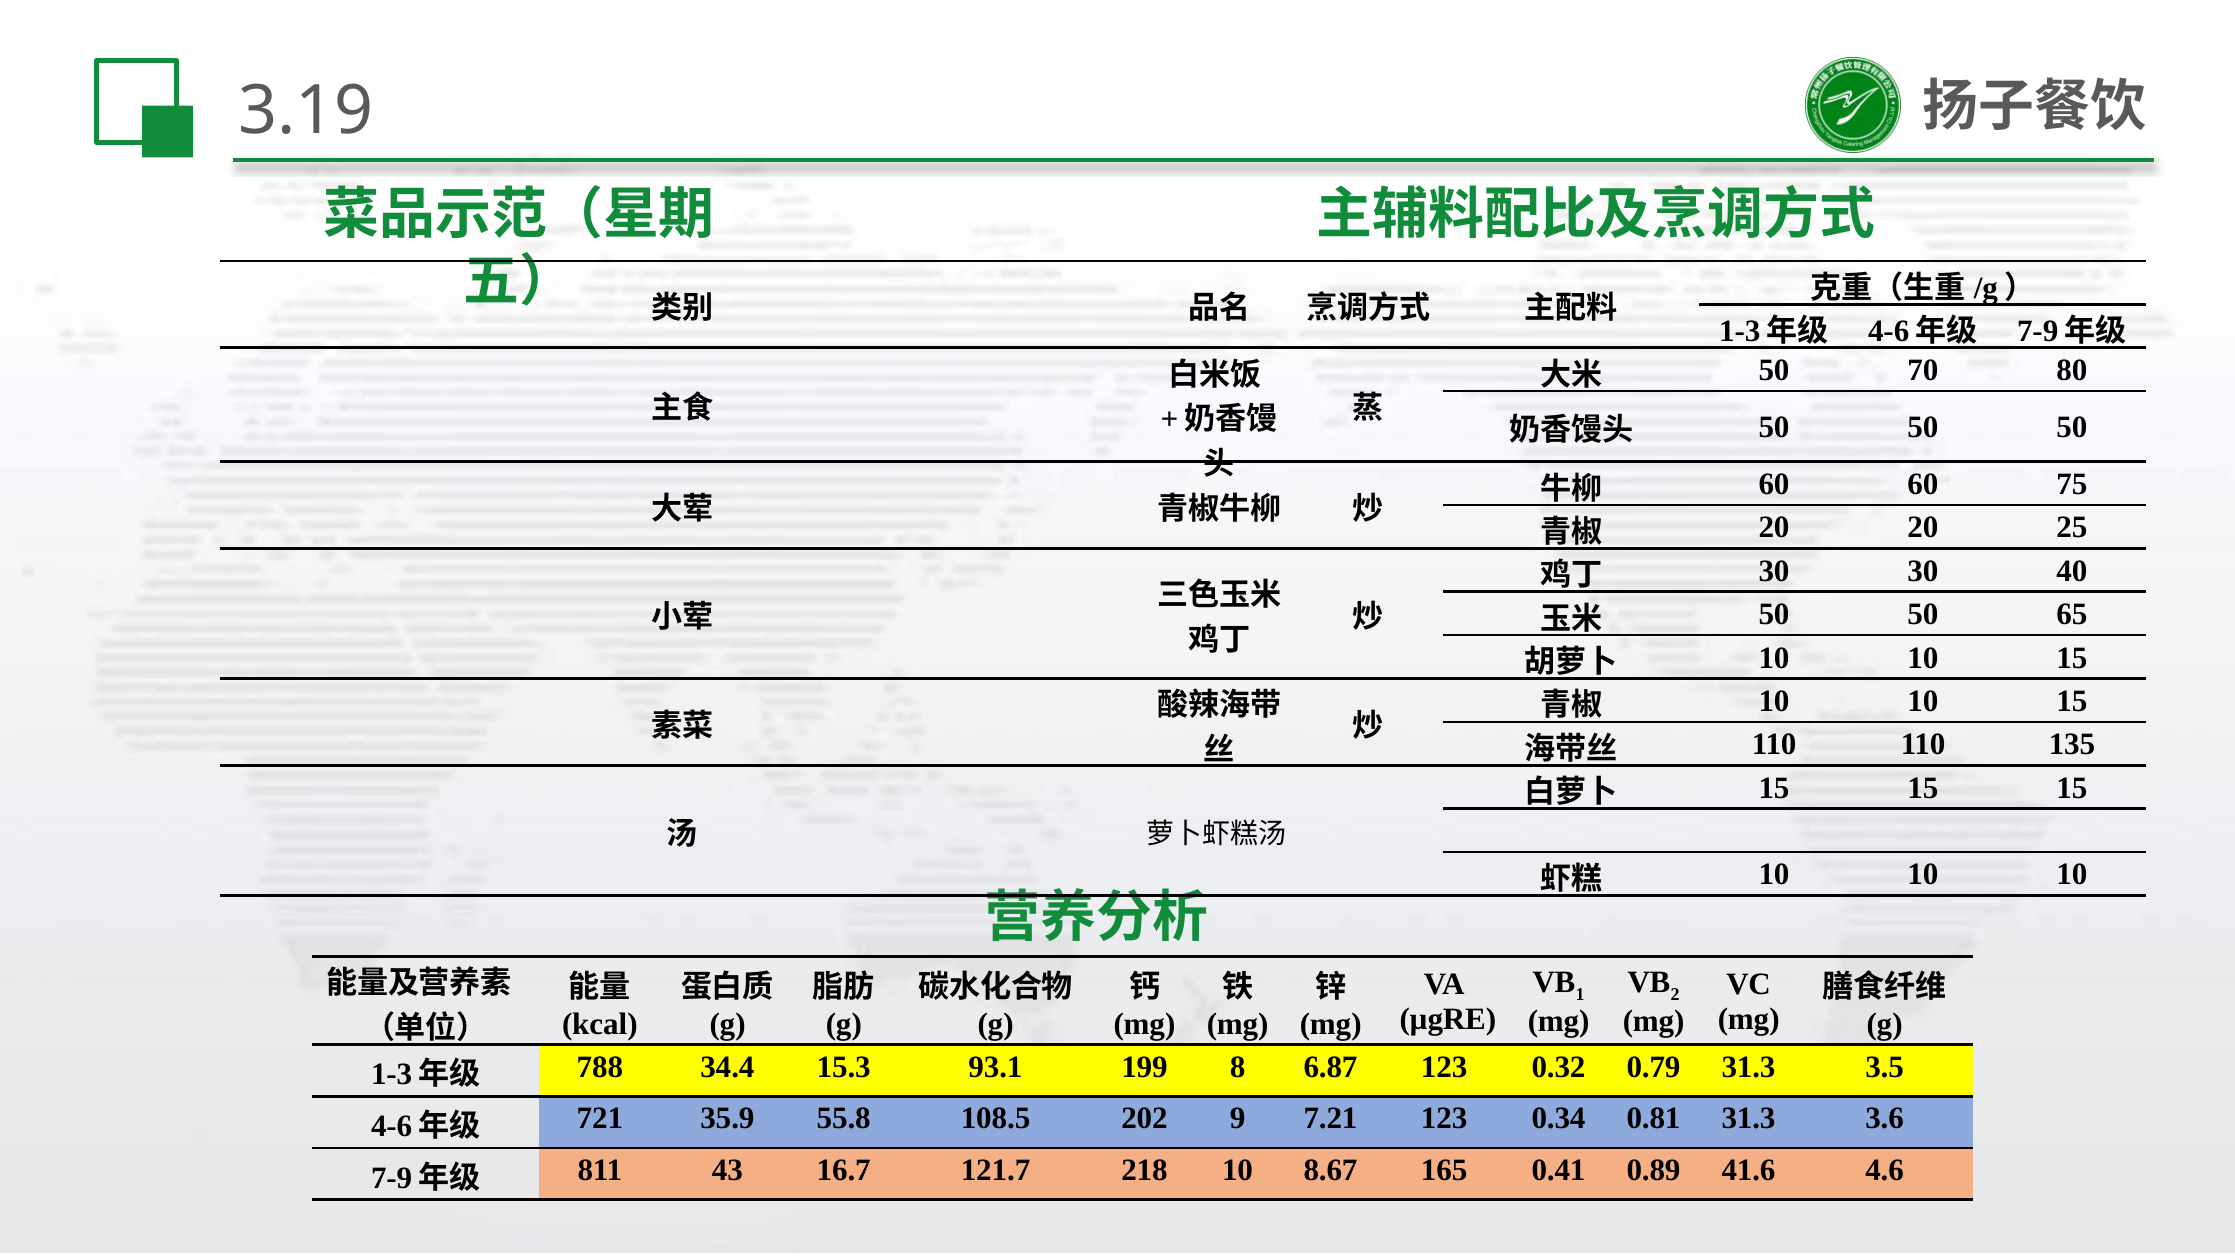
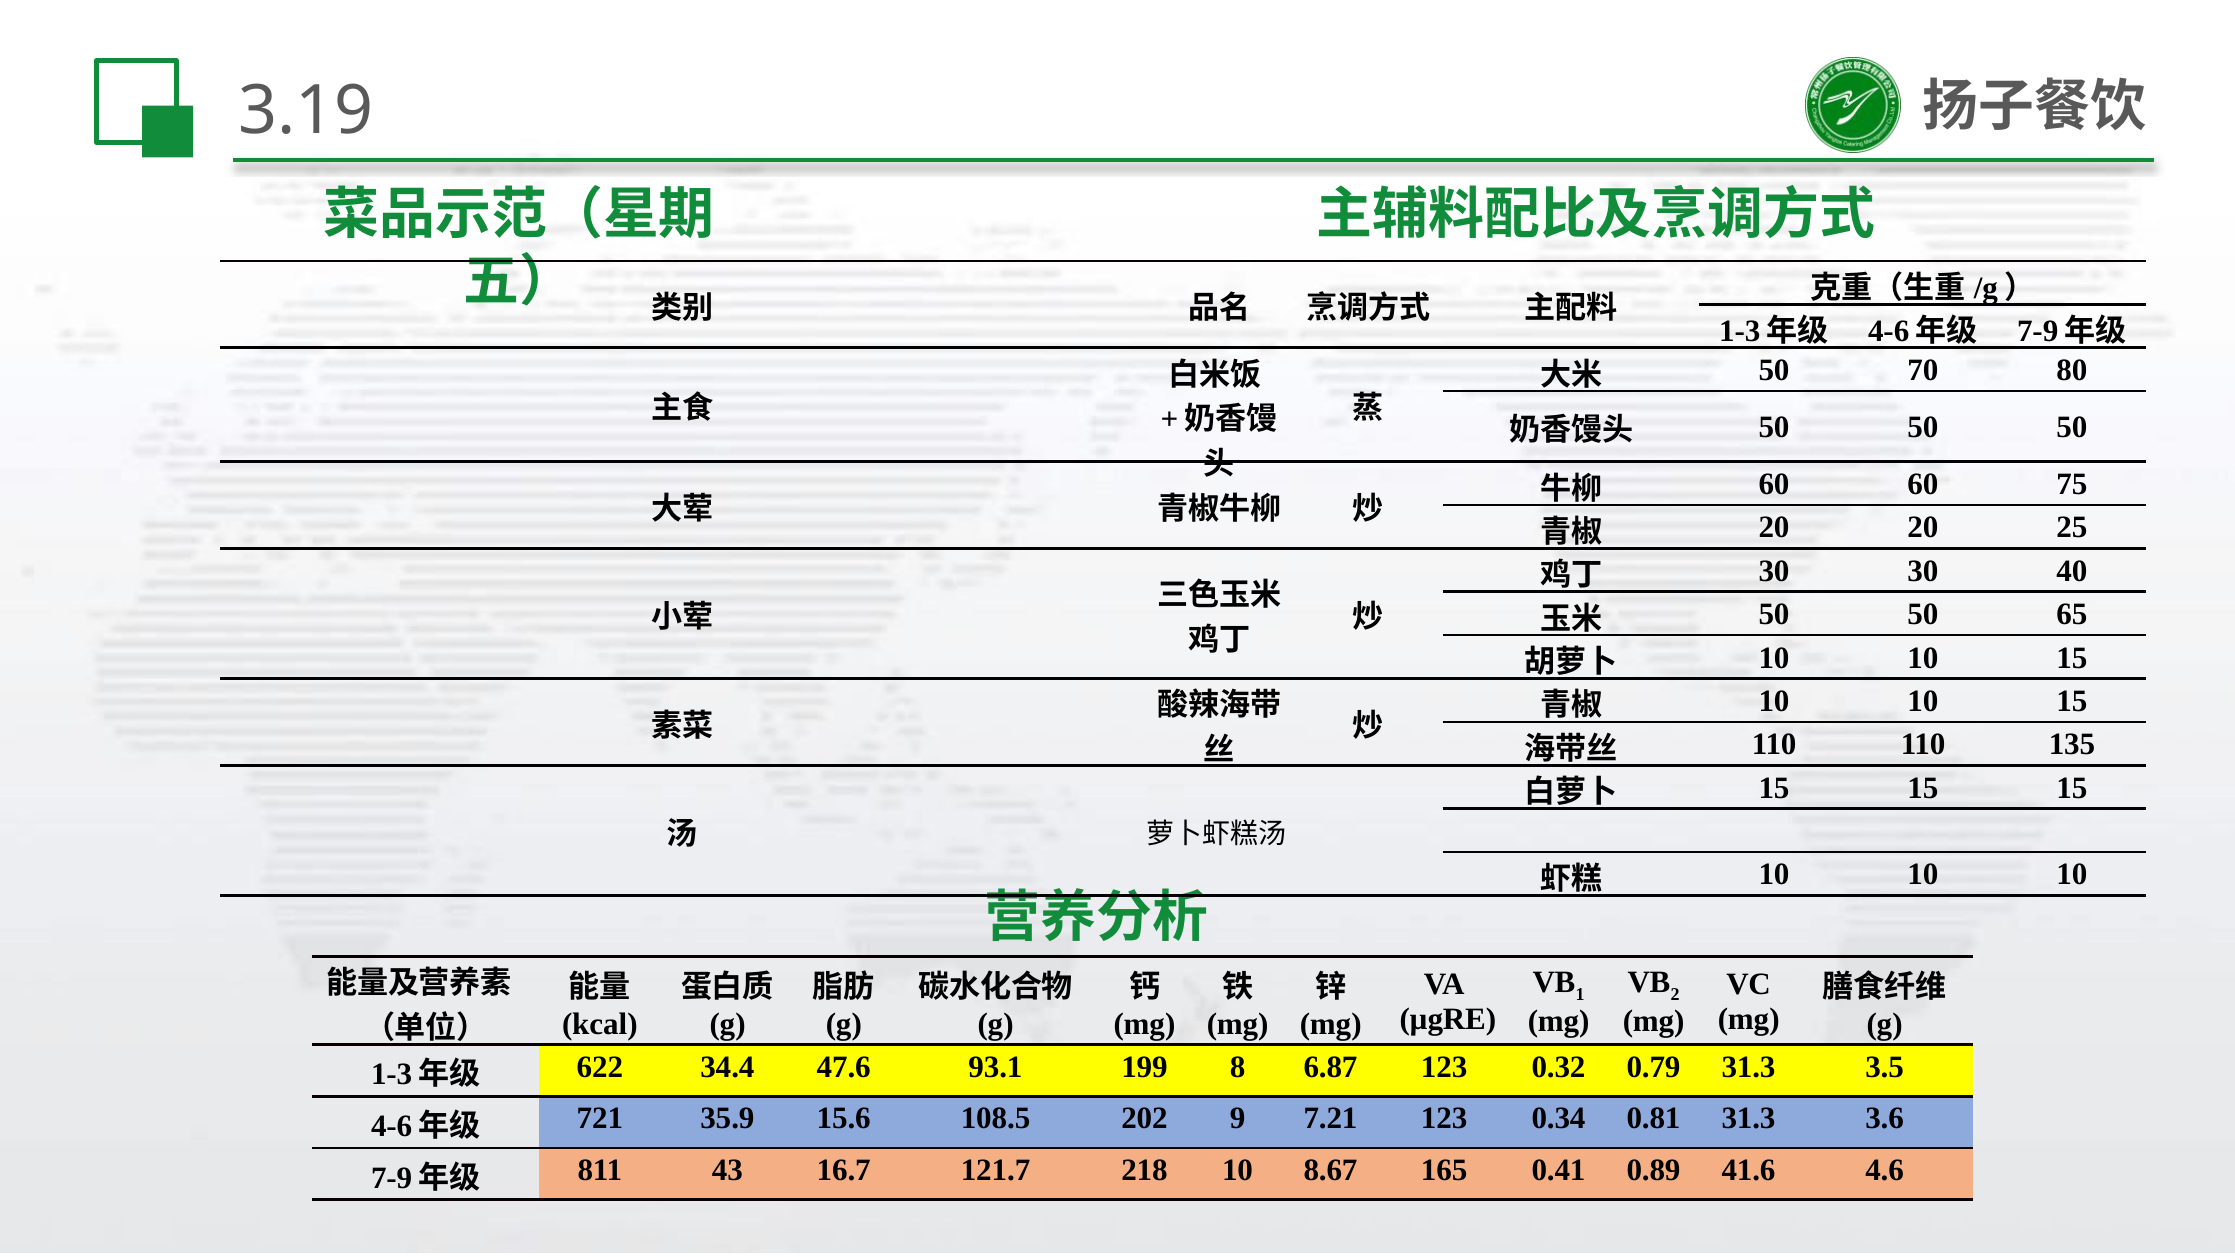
788: 788 -> 622
15.3: 15.3 -> 47.6
55.8: 55.8 -> 15.6
